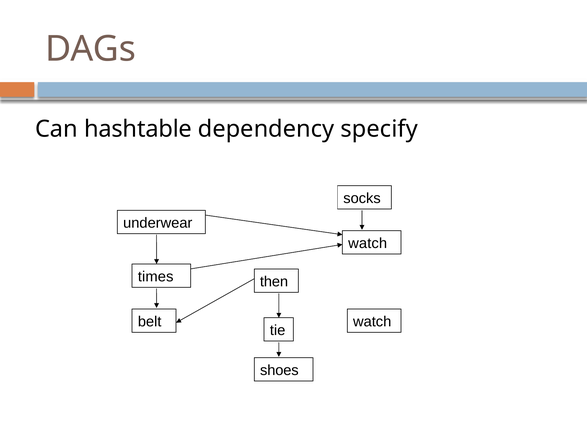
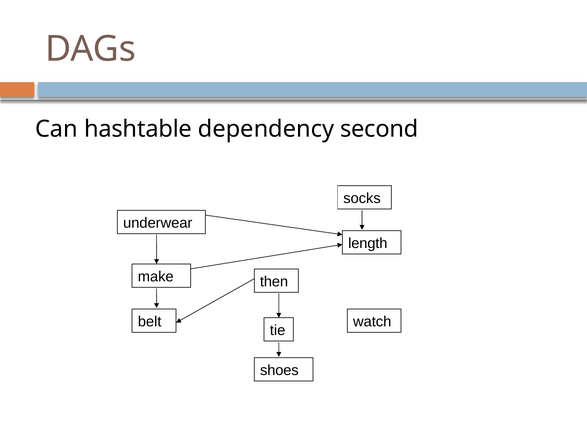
specify: specify -> second
watch at (368, 244): watch -> length
times: times -> make
